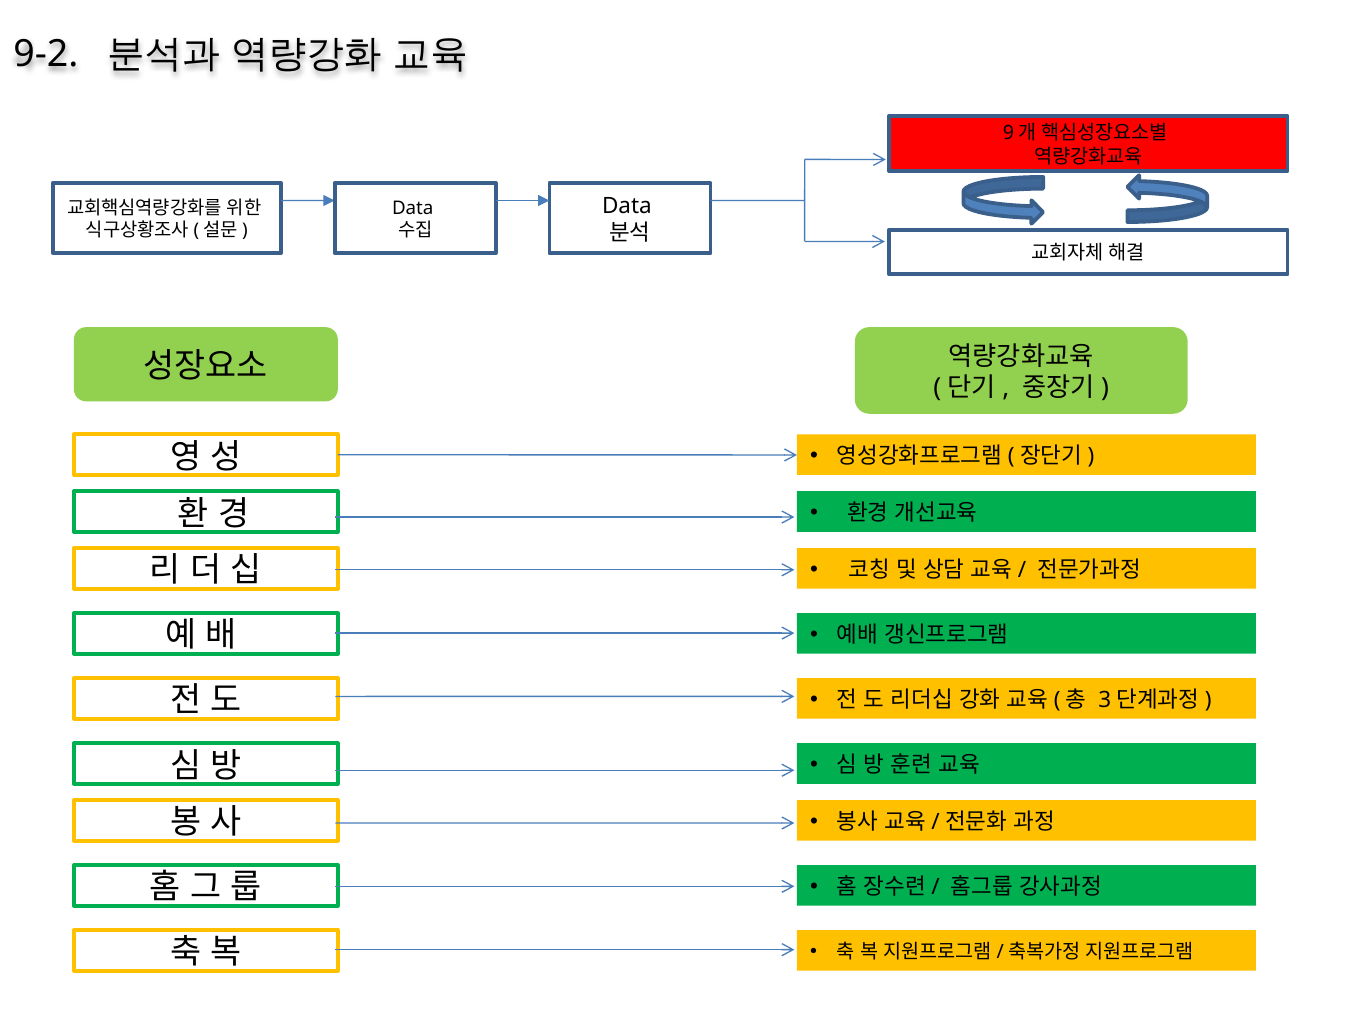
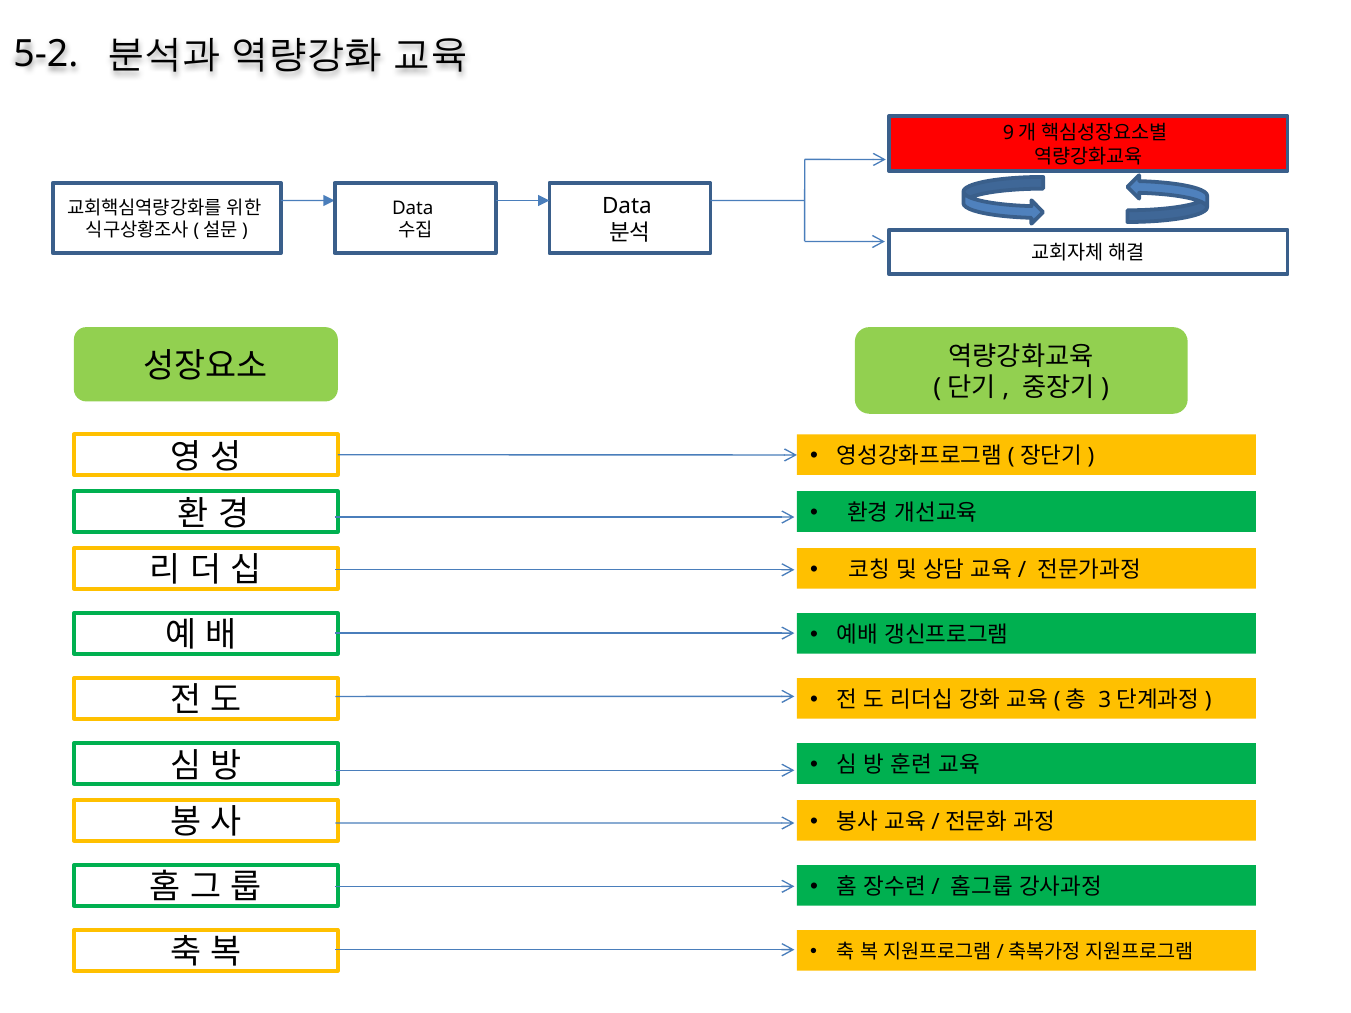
9-2: 9-2 -> 5-2
